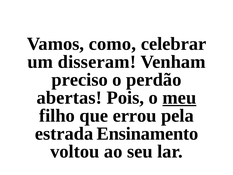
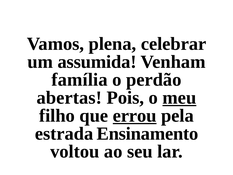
como: como -> plena
disseram: disseram -> assumida
preciso: preciso -> família
errou underline: none -> present
